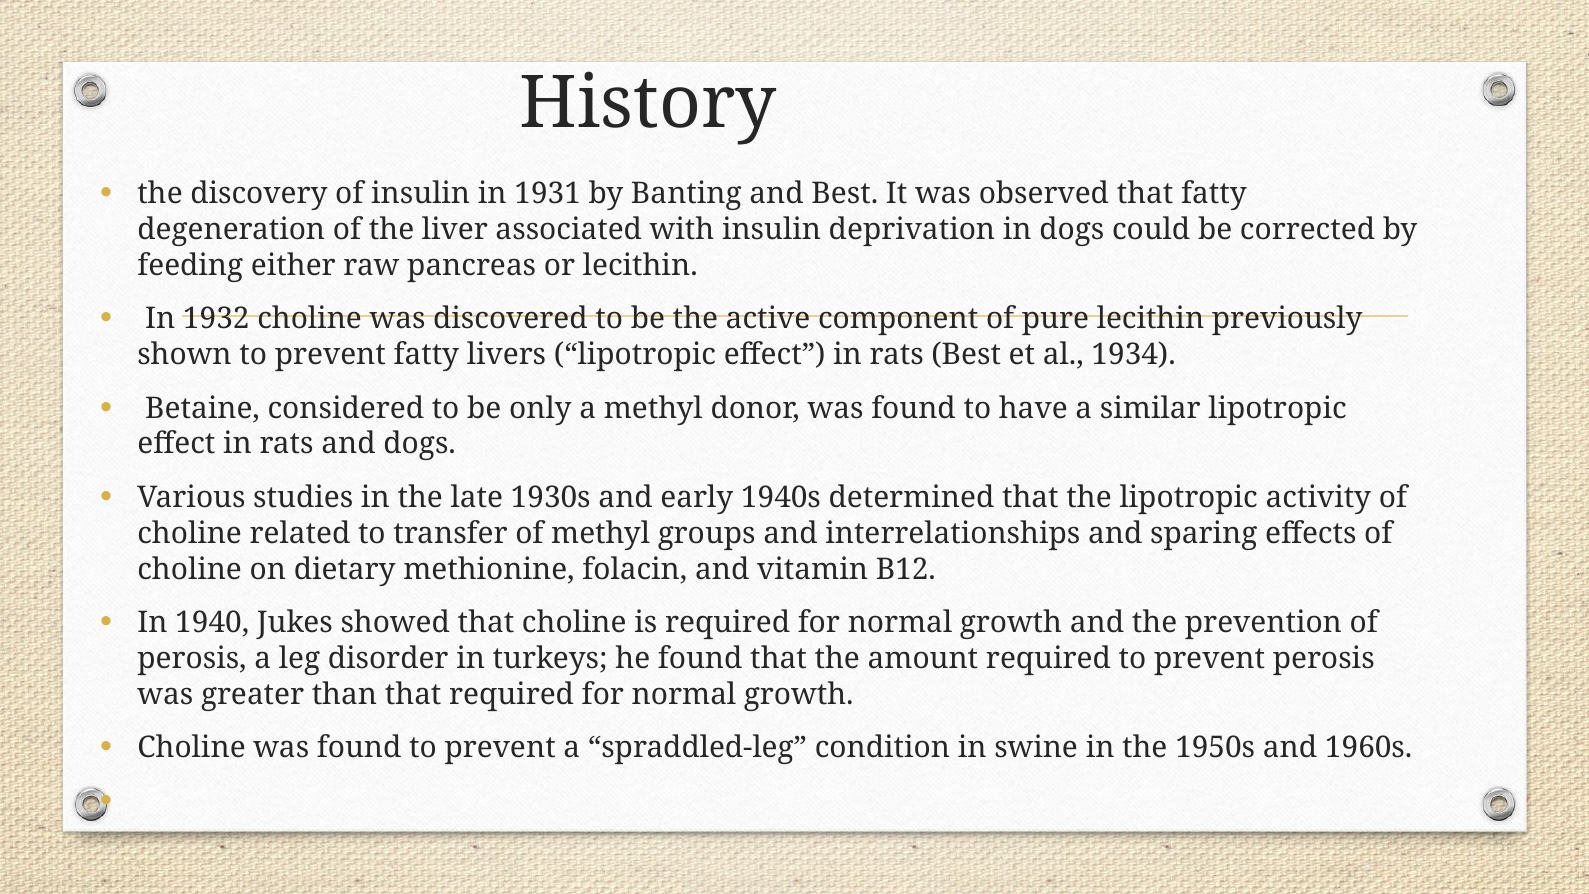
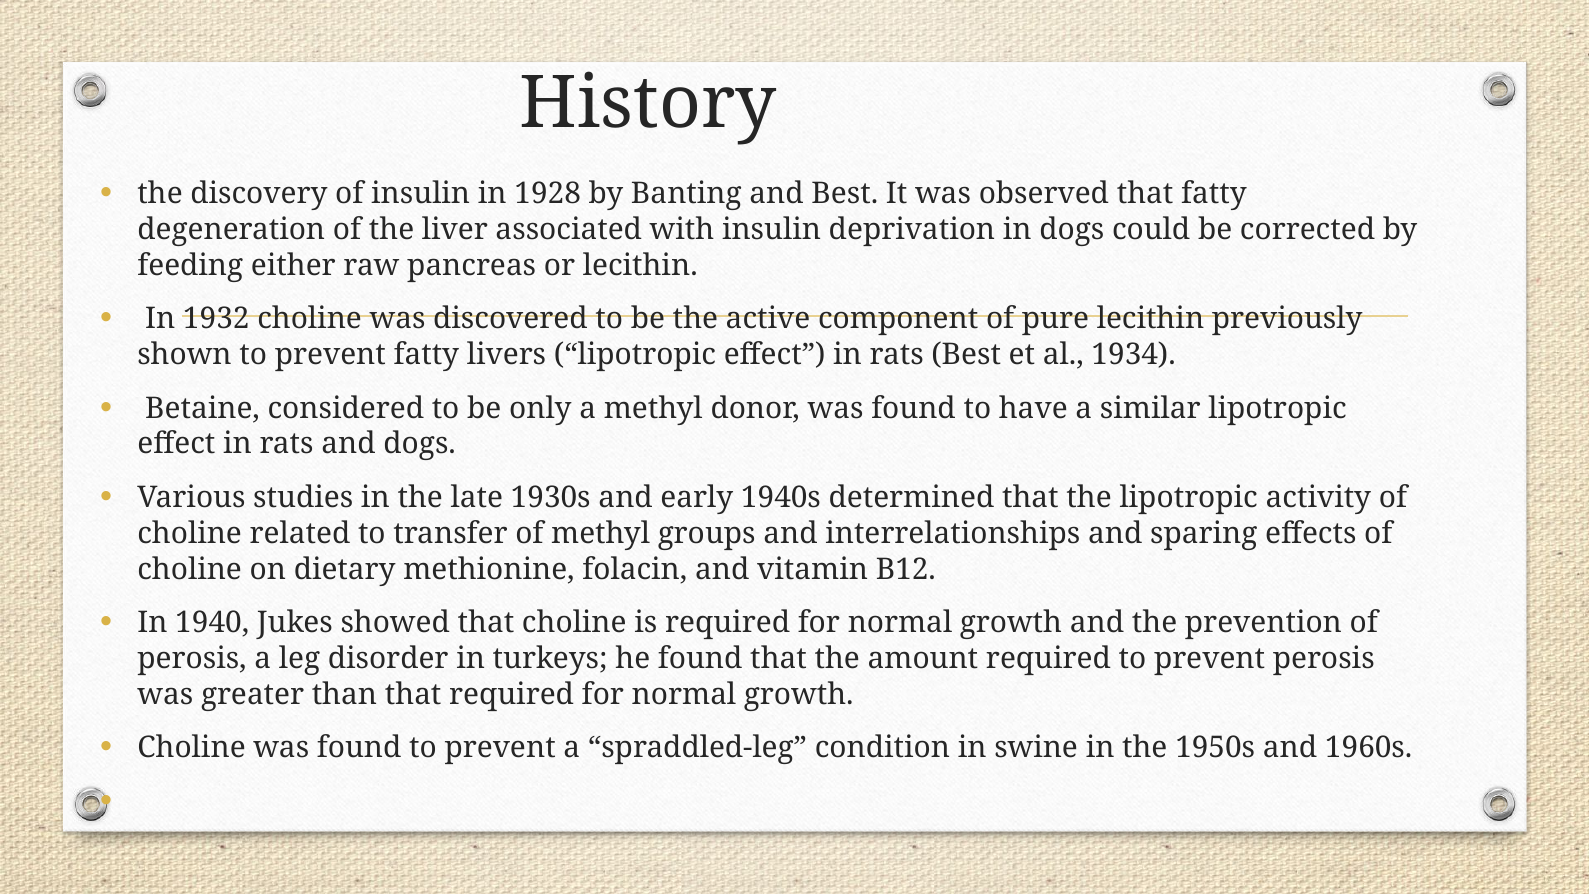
1931: 1931 -> 1928
